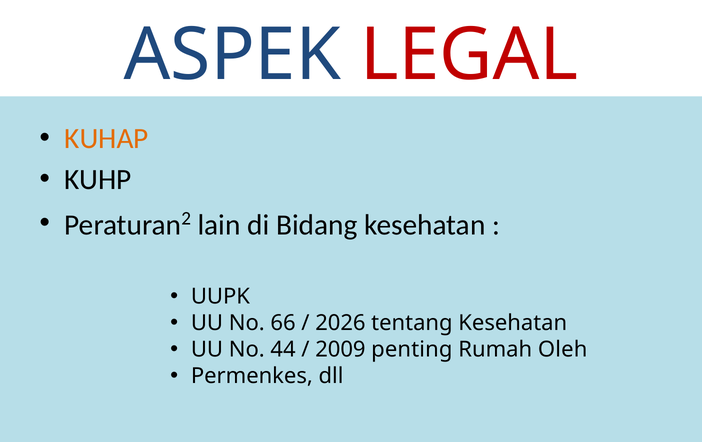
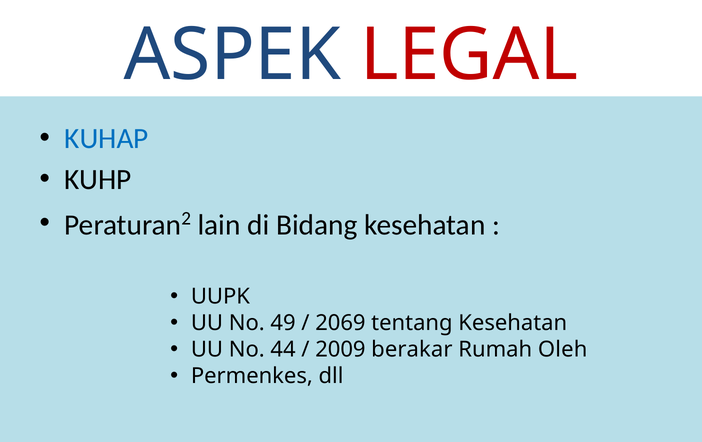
KUHAP colour: orange -> blue
66: 66 -> 49
2026: 2026 -> 2069
penting: penting -> berakar
